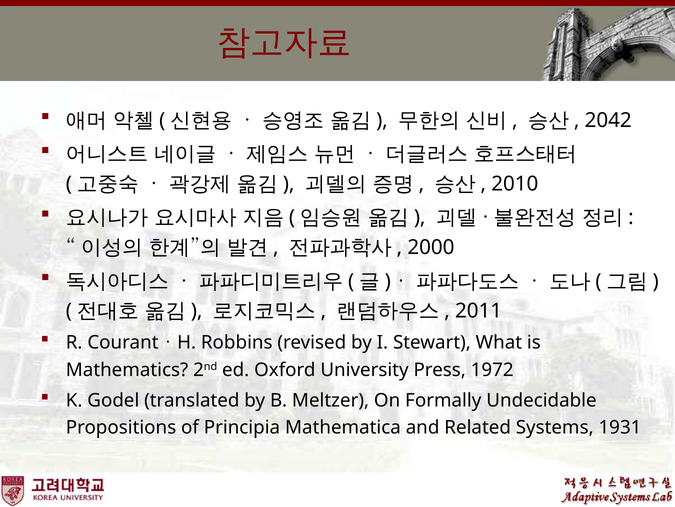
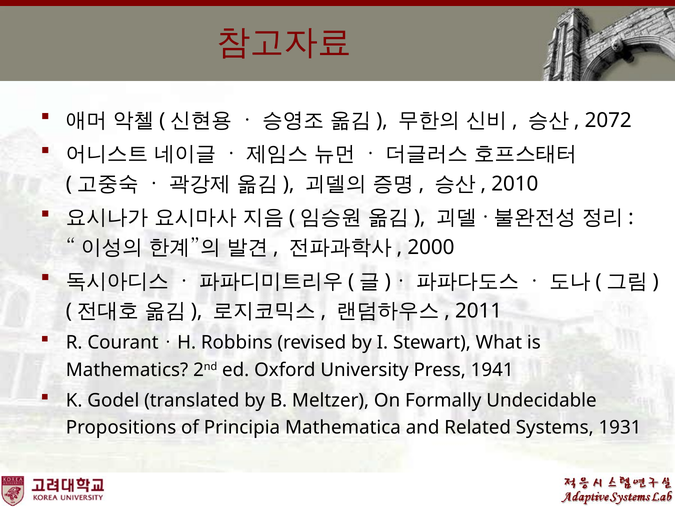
2042: 2042 -> 2072
1972: 1972 -> 1941
